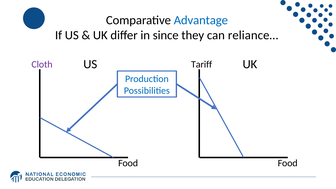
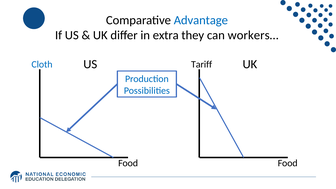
since: since -> extra
reliance…: reliance… -> workers…
Cloth colour: purple -> blue
